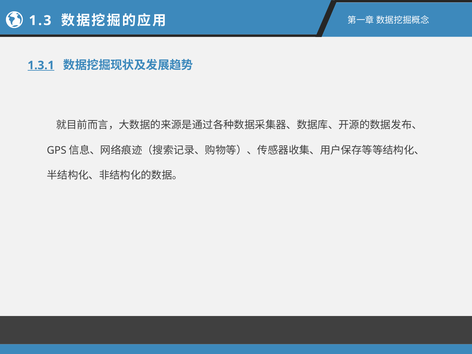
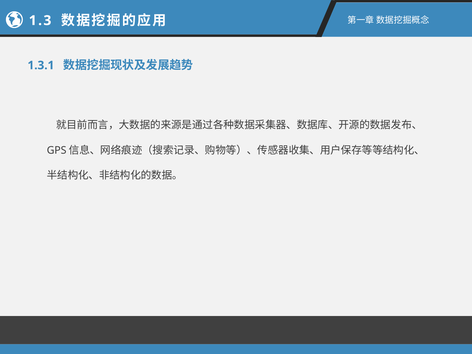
1.3.1 underline: present -> none
